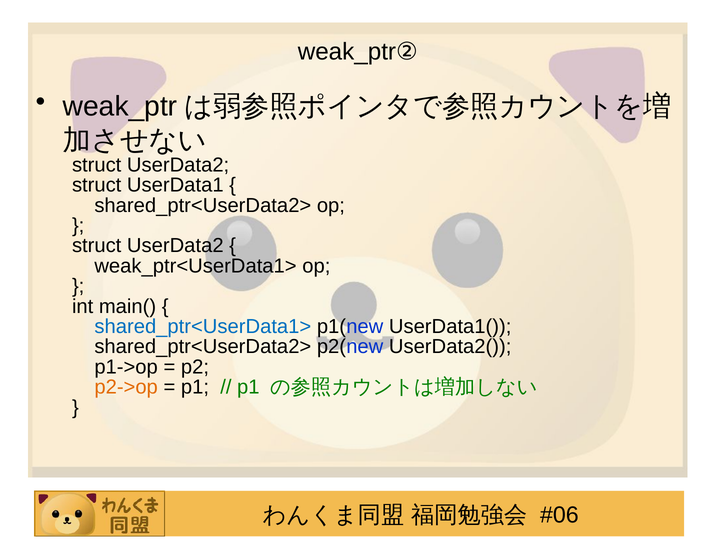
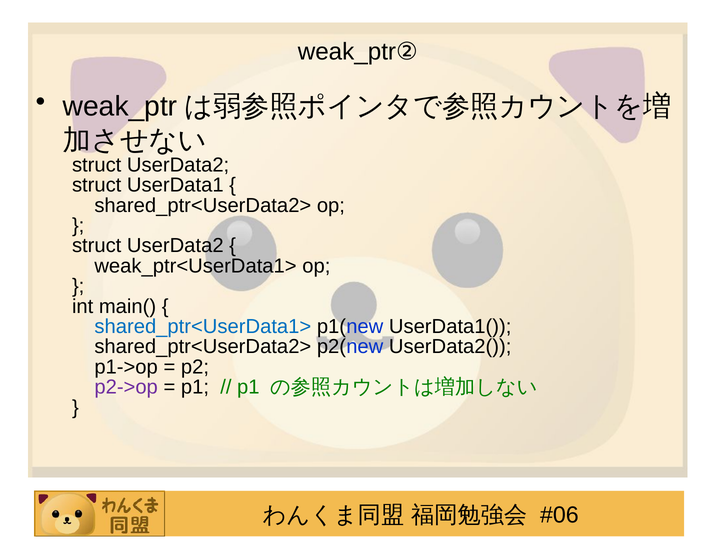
p2->op colour: orange -> purple
